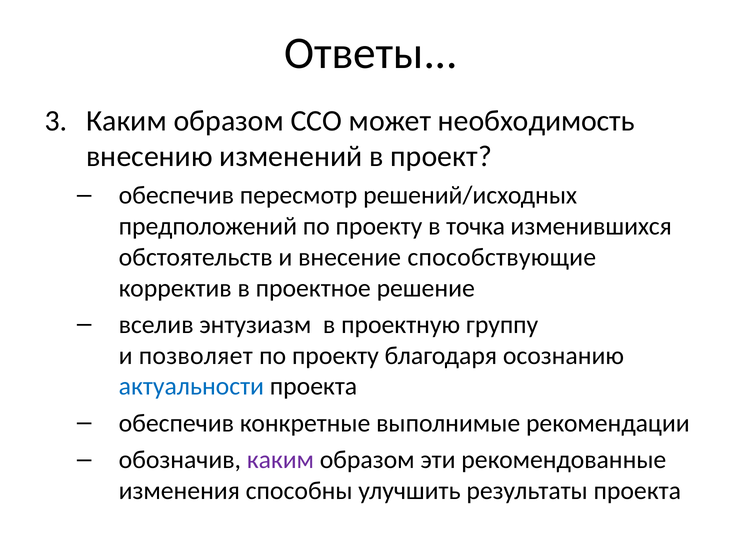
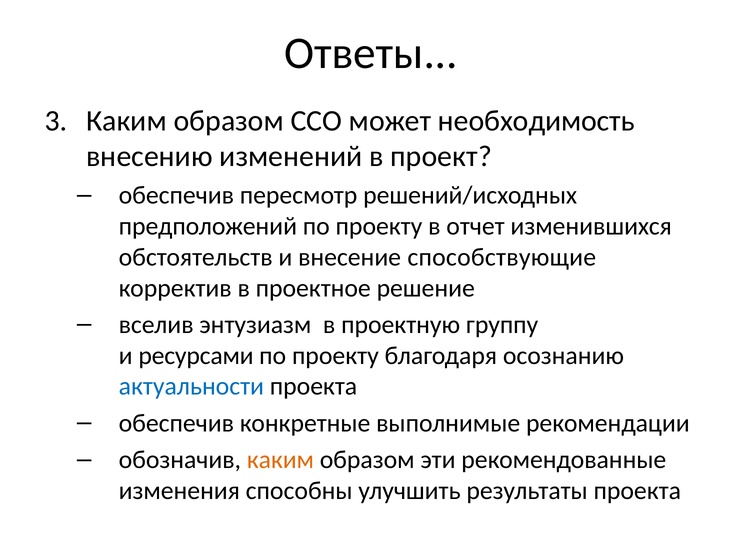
точка: точка -> отчет
позволяет: позволяет -> ресурсами
каким at (280, 460) colour: purple -> orange
